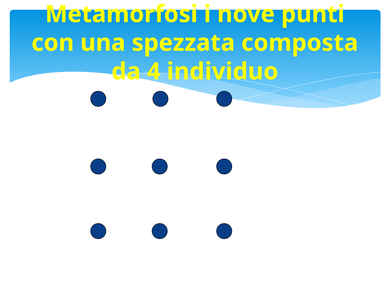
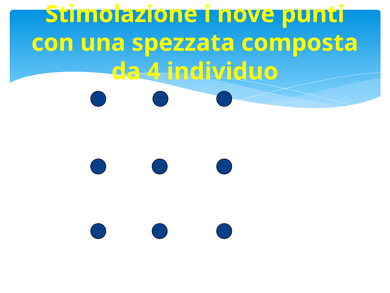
Metamorfosi: Metamorfosi -> Stimolazione
